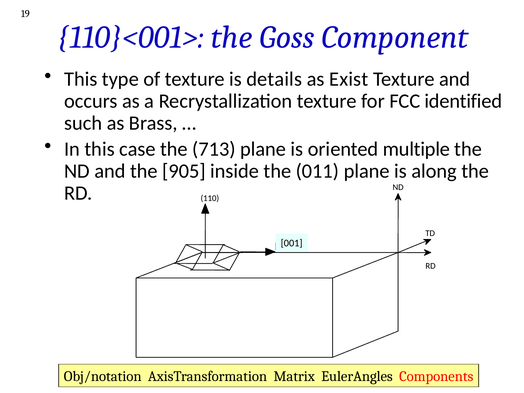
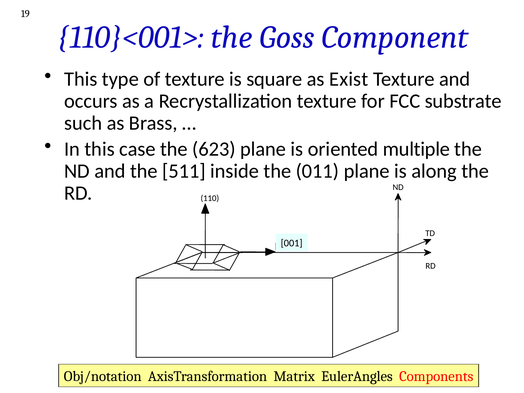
details: details -> square
identified: identified -> substrate
713: 713 -> 623
905: 905 -> 511
